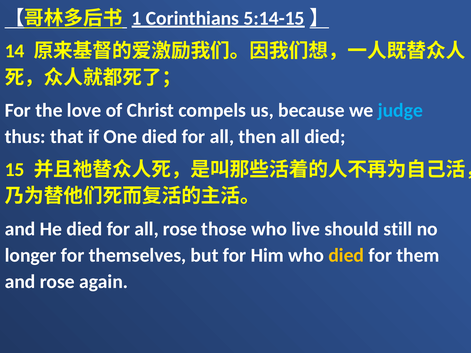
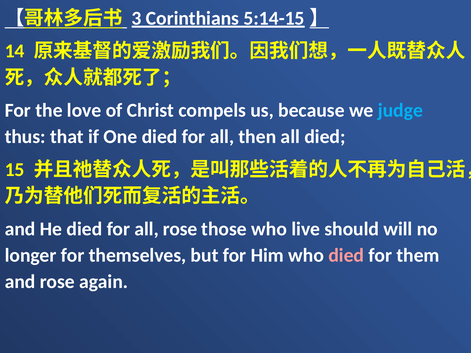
1: 1 -> 3
still: still -> will
died at (346, 255) colour: yellow -> pink
